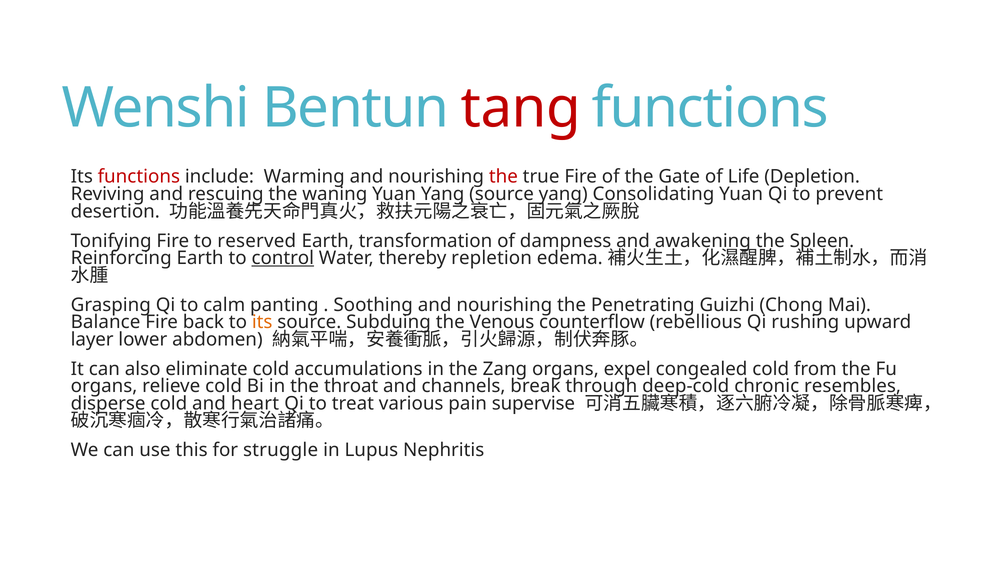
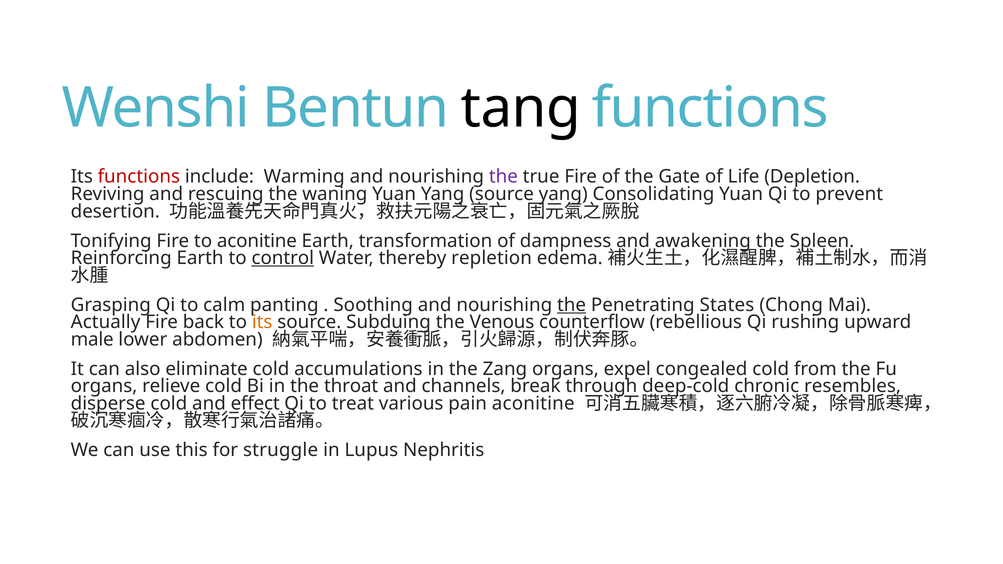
tang colour: red -> black
the at (503, 177) colour: red -> purple
to reserved: reserved -> aconitine
the at (572, 305) underline: none -> present
Guizhi: Guizhi -> States
Balance: Balance -> Actually
layer: layer -> male
heart: heart -> effect
pain supervise: supervise -> aconitine
